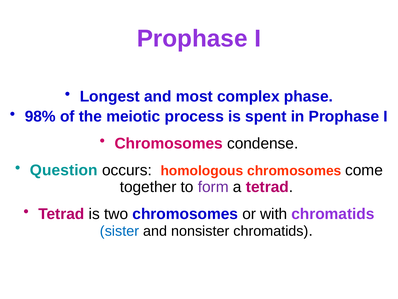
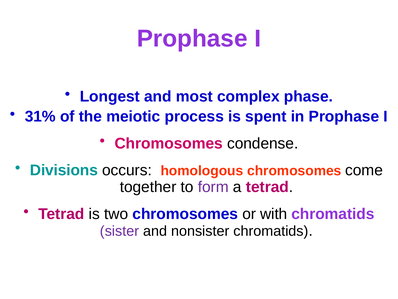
98%: 98% -> 31%
Question: Question -> Divisions
sister colour: blue -> purple
